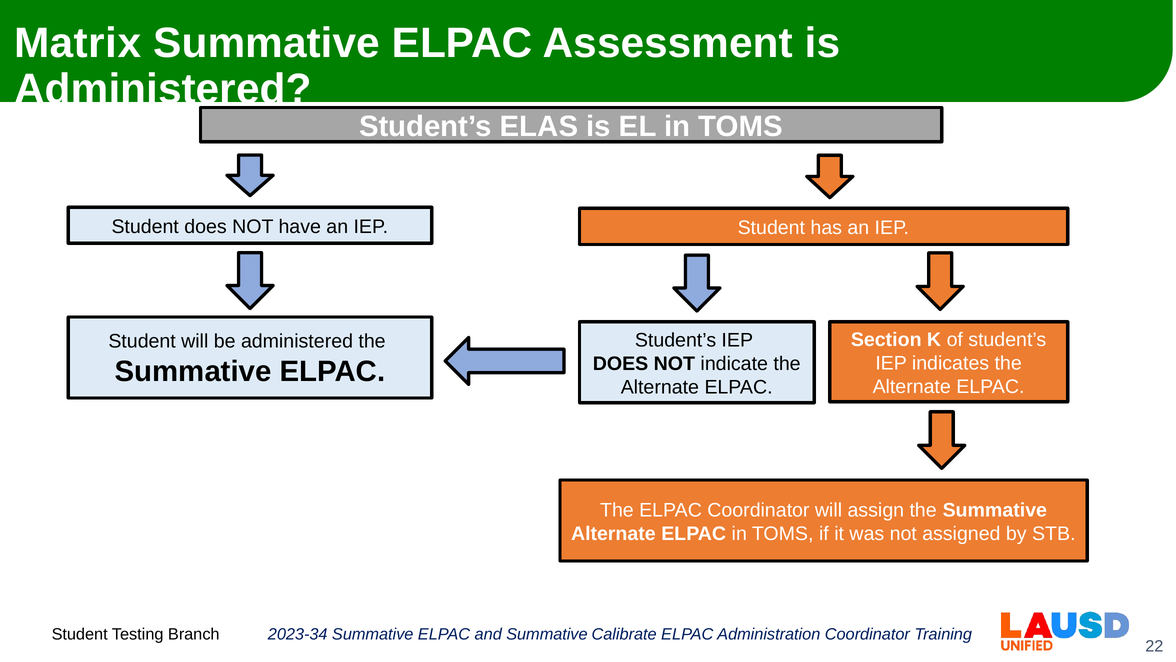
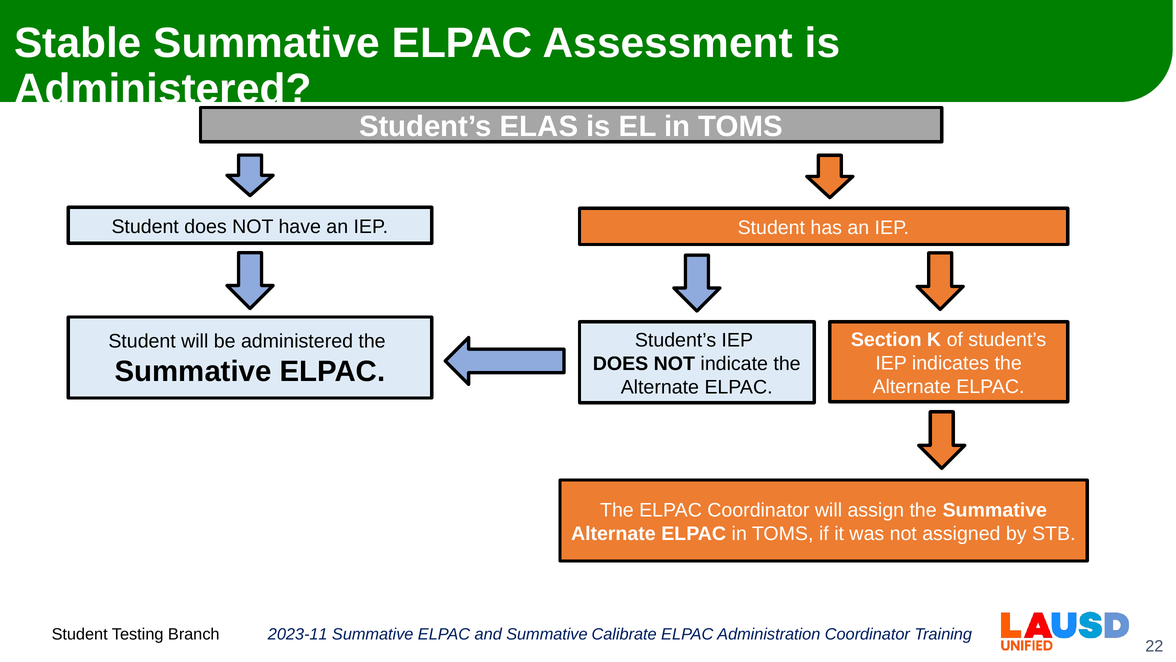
Matrix: Matrix -> Stable
2023-34: 2023-34 -> 2023-11
